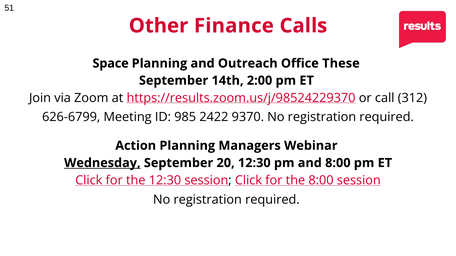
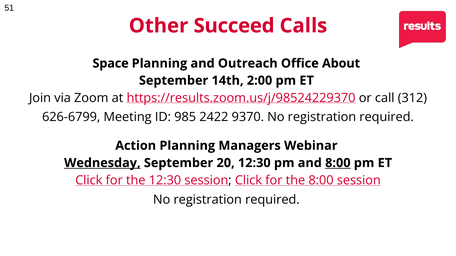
Finance: Finance -> Succeed
These: These -> About
8:00 underline: none -> present
